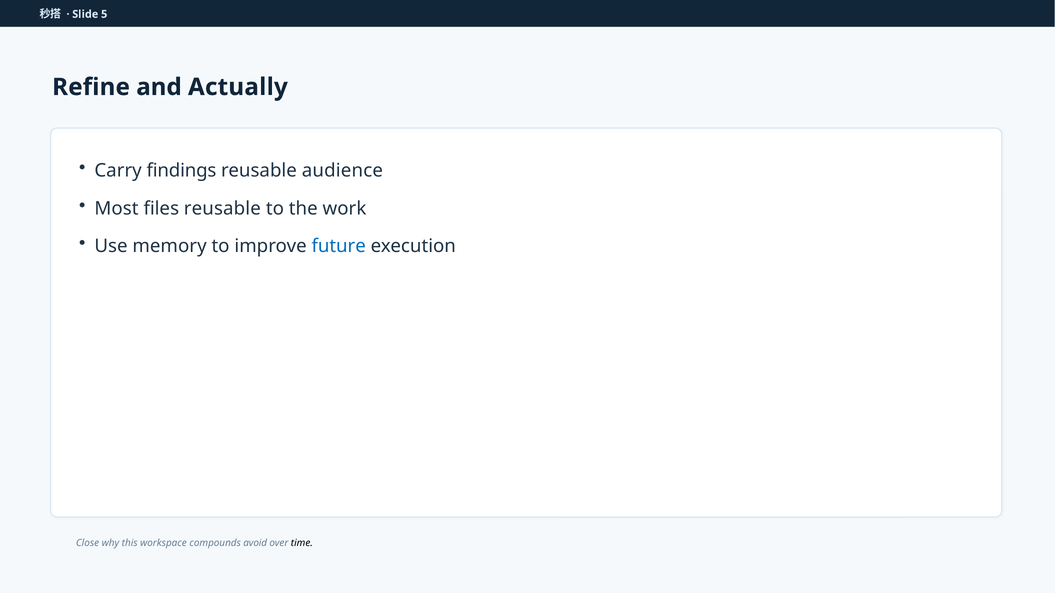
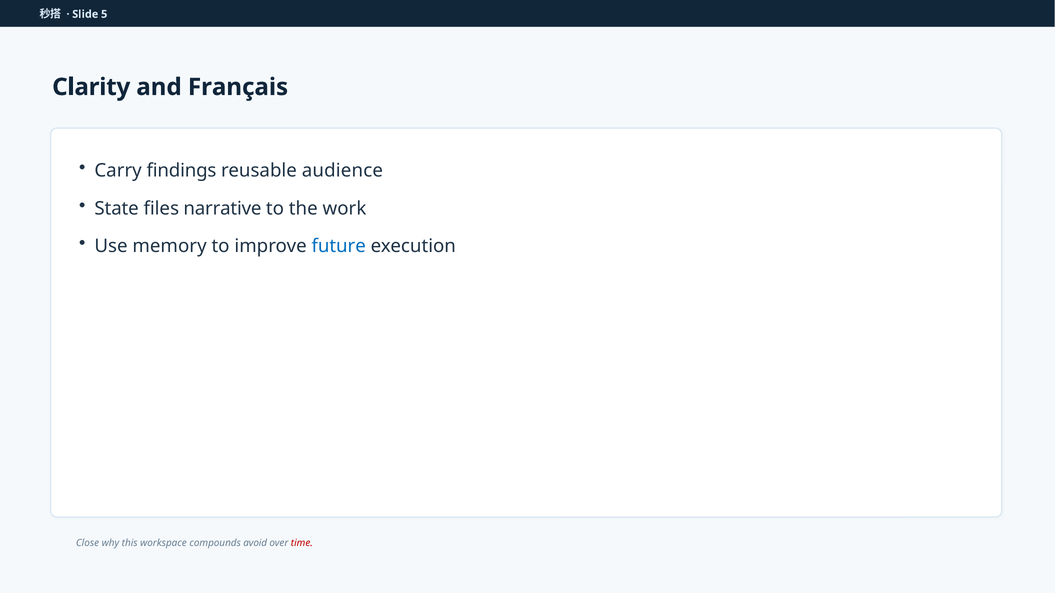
Refine: Refine -> Clarity
Actually: Actually -> Français
Most: Most -> State
files reusable: reusable -> narrative
time colour: black -> red
